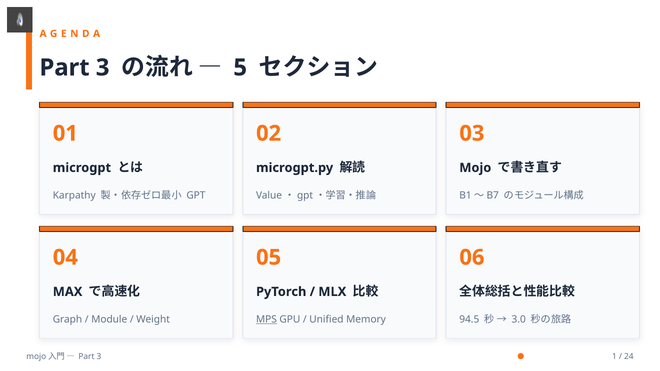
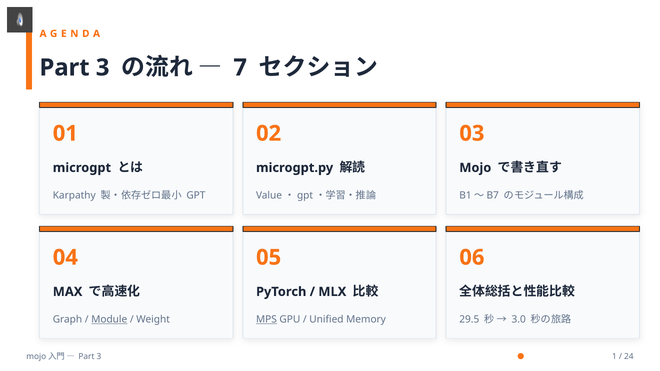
5: 5 -> 7
Module underline: none -> present
94.5: 94.5 -> 29.5
